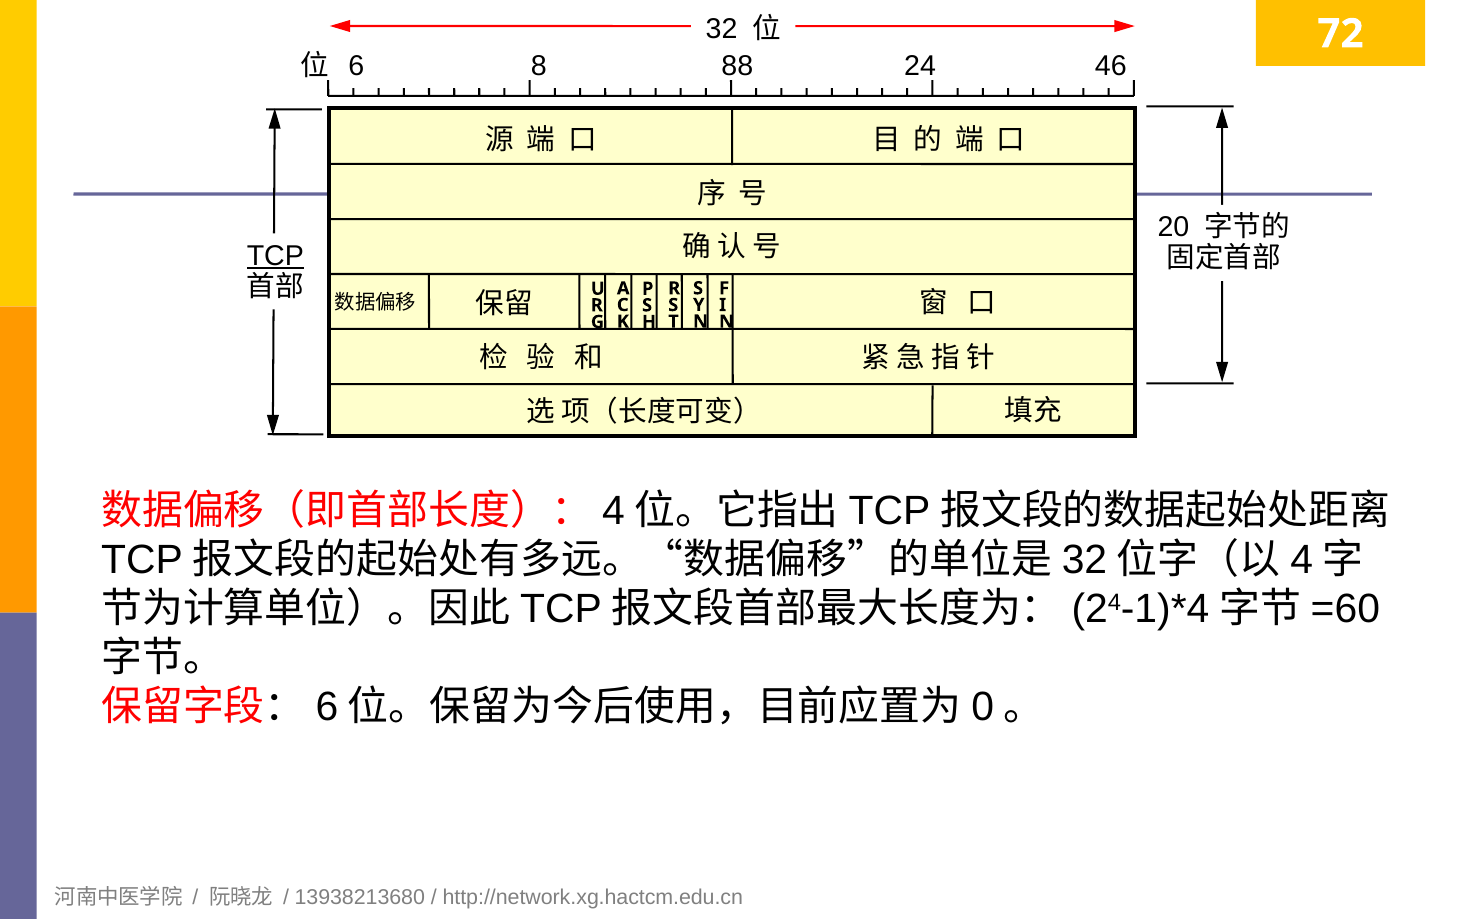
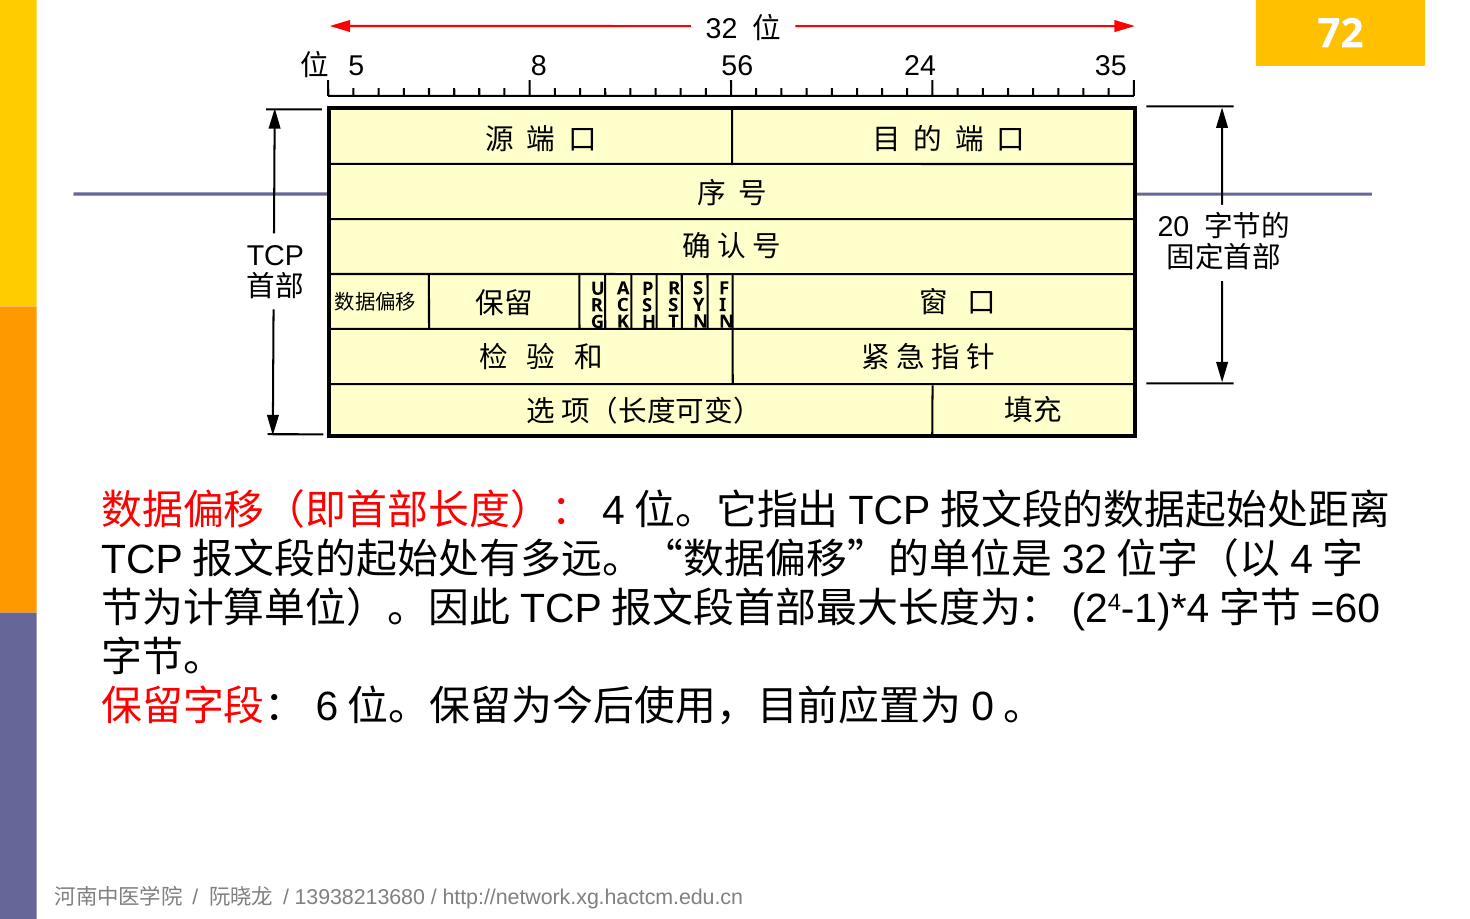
6: 6 -> 5
88: 88 -> 56
46: 46 -> 35
TCP underline: present -> none
